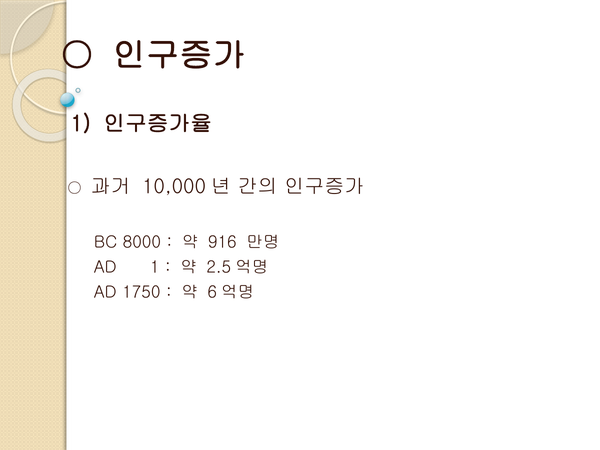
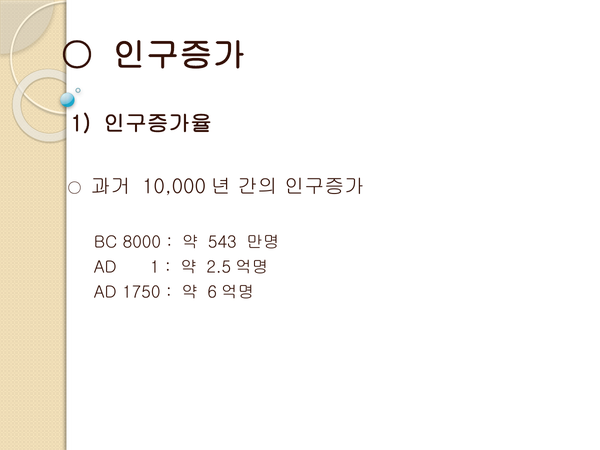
916: 916 -> 543
